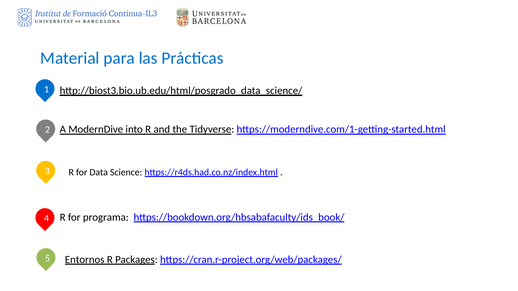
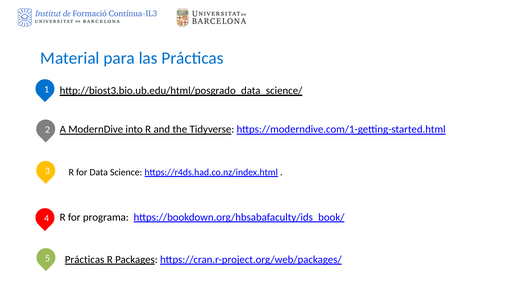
Entornos at (85, 260): Entornos -> Prácticas
